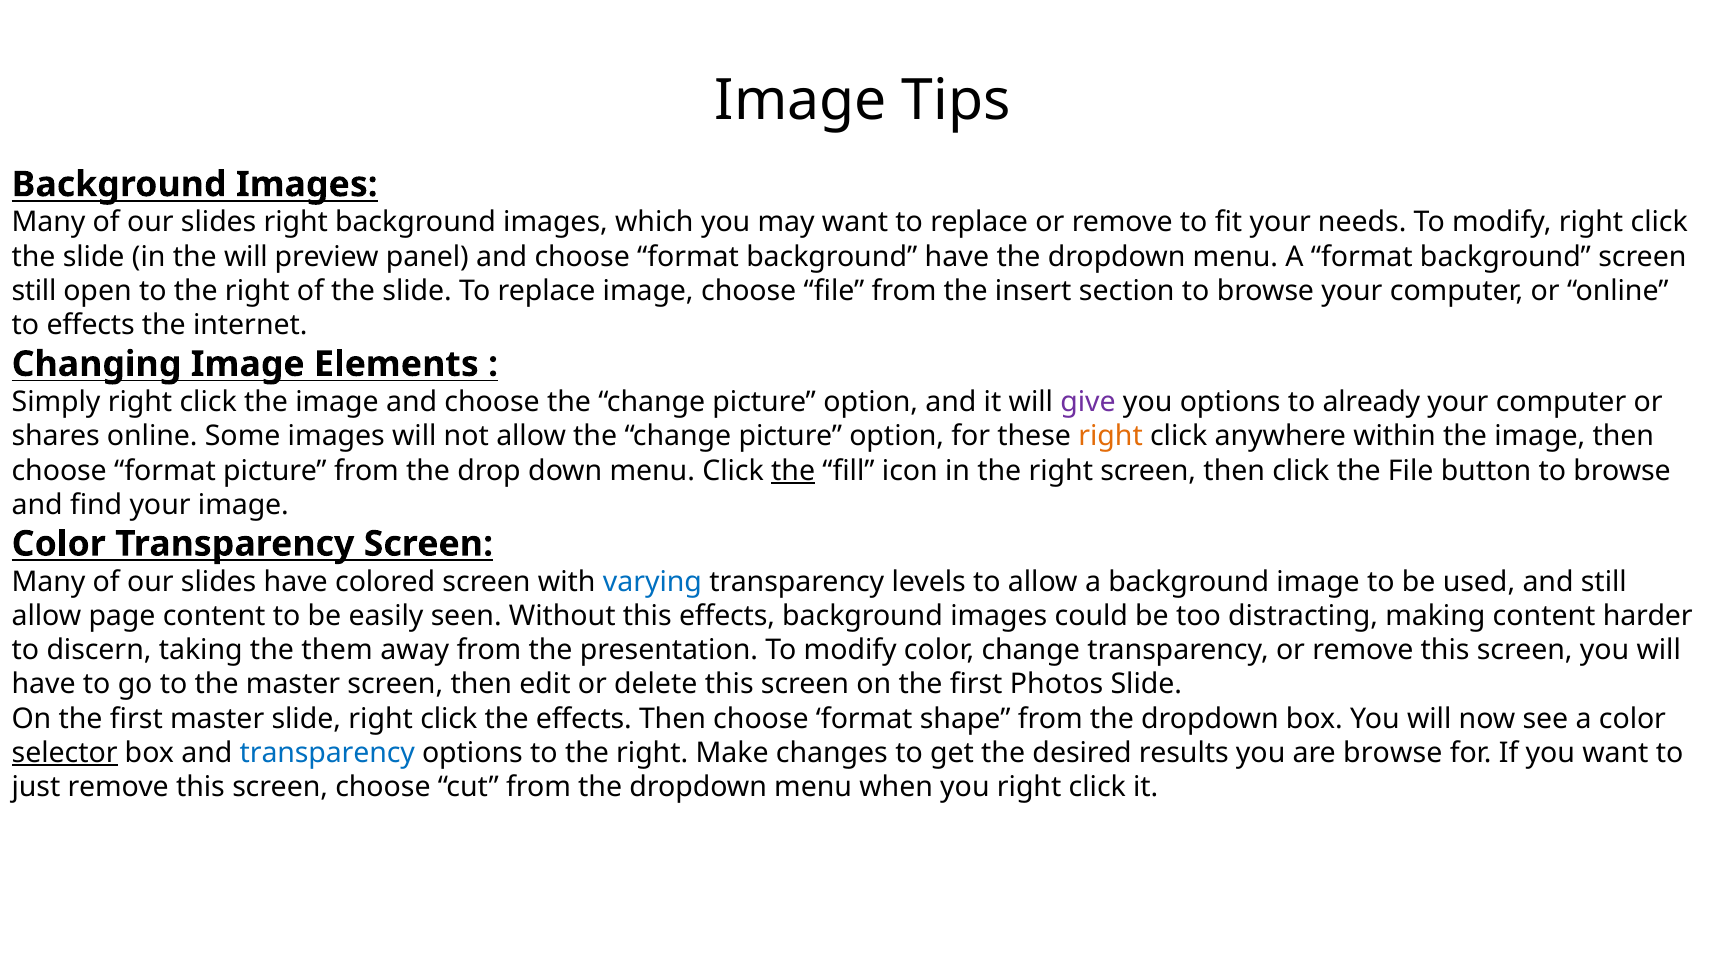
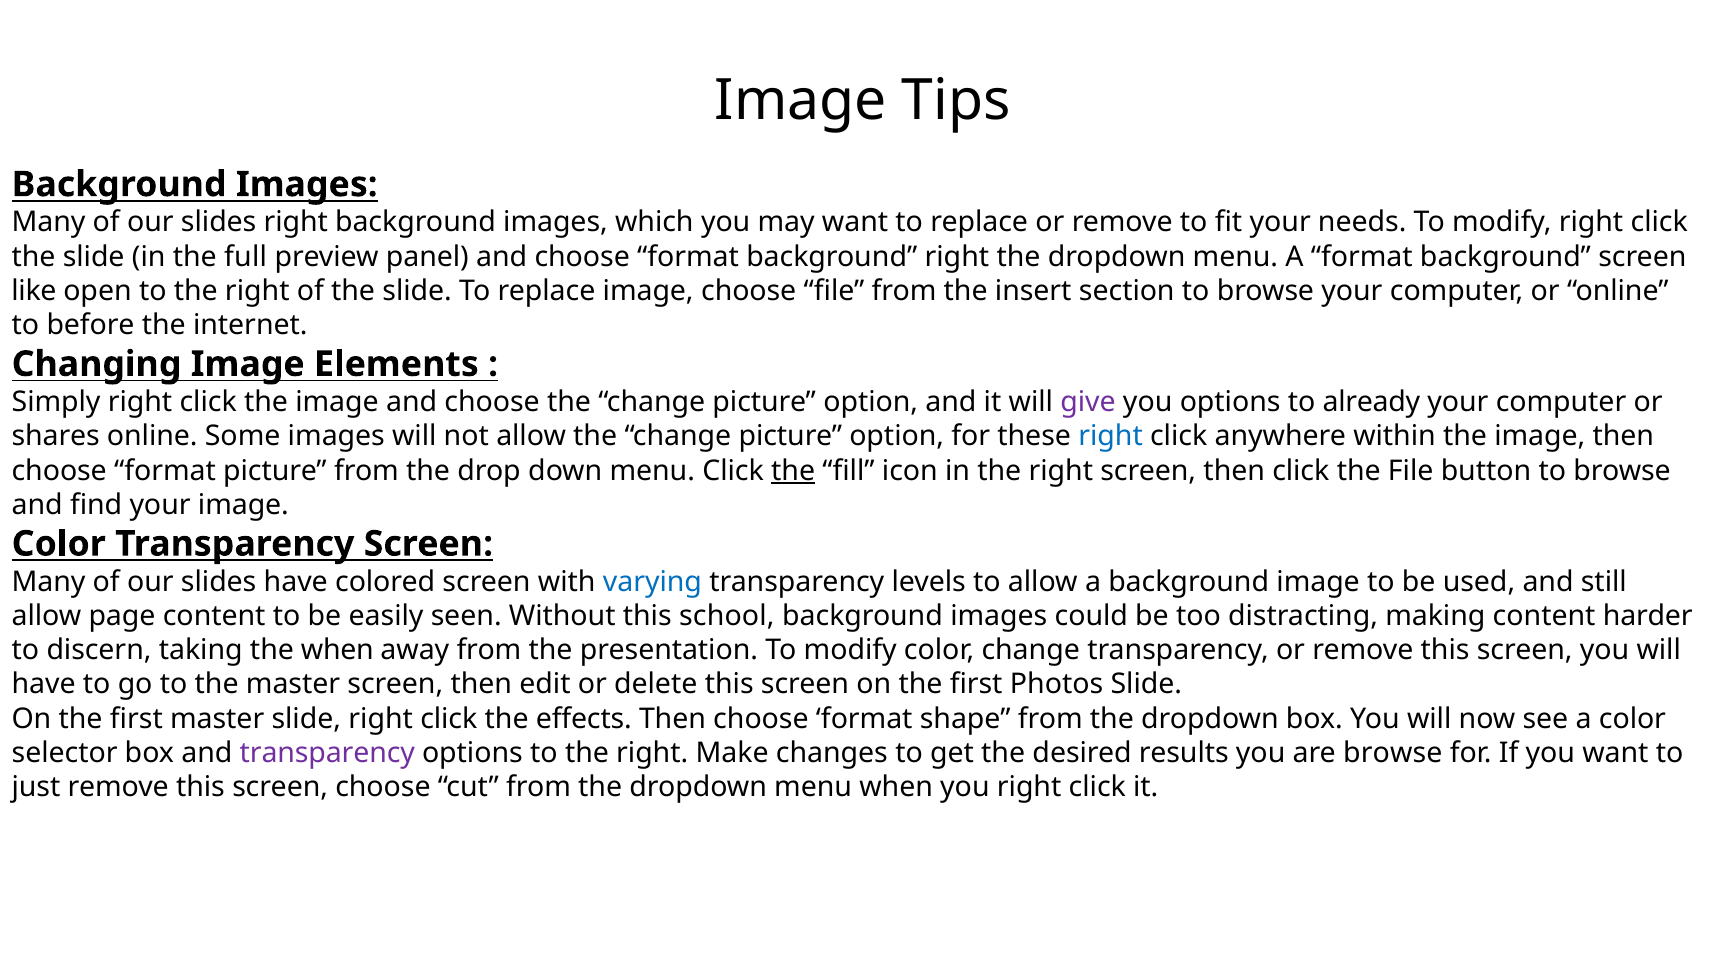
the will: will -> full
background have: have -> right
still at (34, 291): still -> like
to effects: effects -> before
right at (1111, 436) colour: orange -> blue
this effects: effects -> school
the them: them -> when
selector underline: present -> none
transparency at (327, 753) colour: blue -> purple
